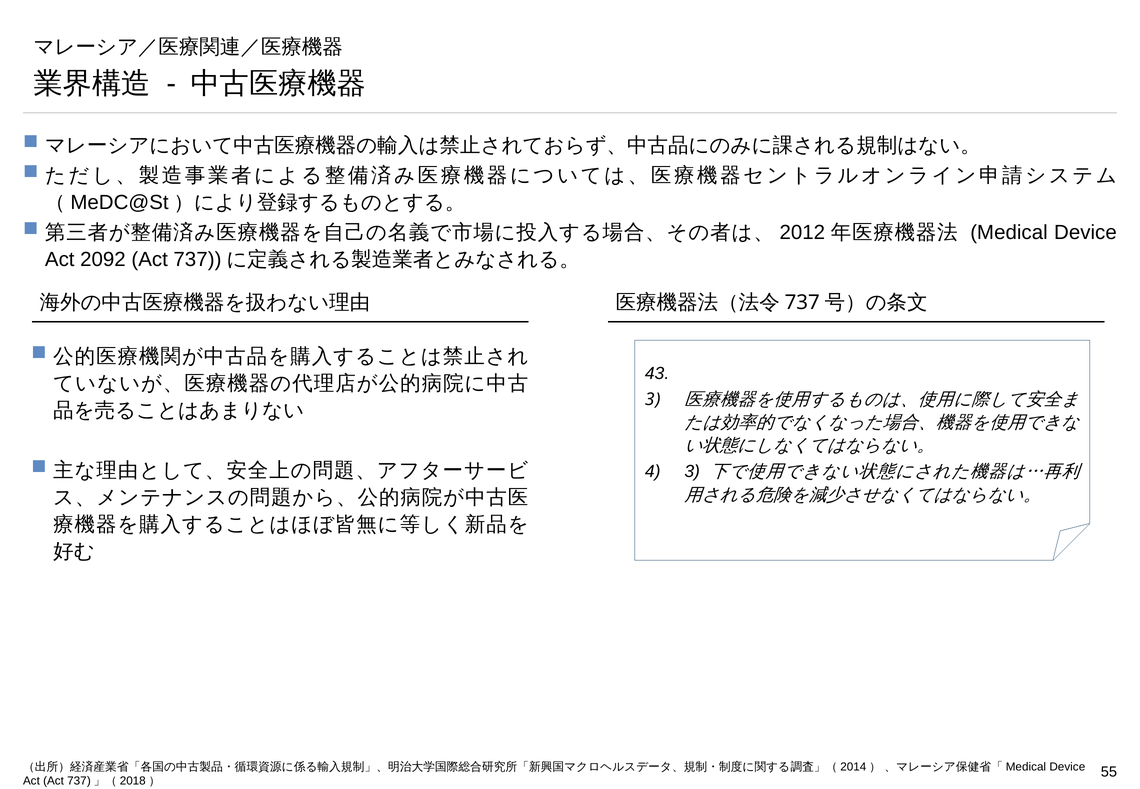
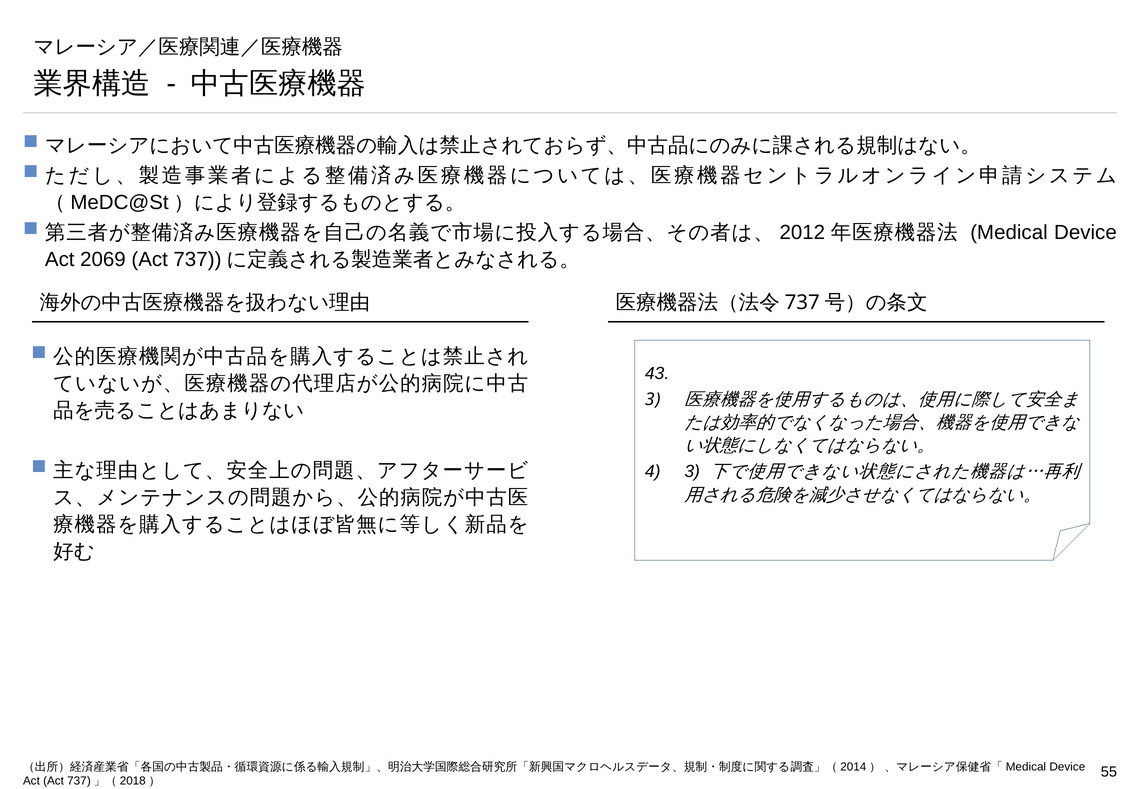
2092: 2092 -> 2069
